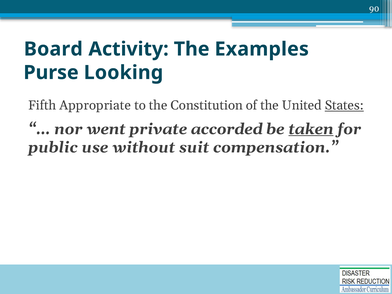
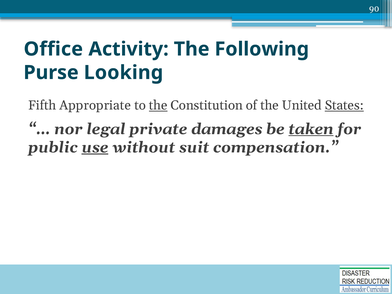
Board: Board -> Office
Examples: Examples -> Following
the at (158, 105) underline: none -> present
went: went -> legal
accorded: accorded -> damages
use underline: none -> present
